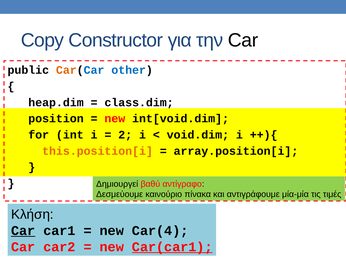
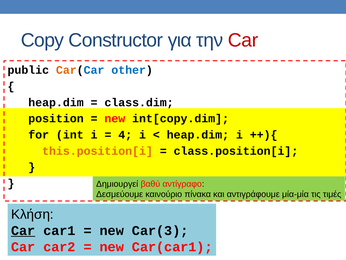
Car at (243, 40) colour: black -> red
int[void.dim: int[void.dim -> int[copy.dim
2: 2 -> 4
void.dim at (198, 135): void.dim -> heap.dim
array.position[i: array.position[i -> class.position[i
Car(4: Car(4 -> Car(3
Car(car1 underline: present -> none
